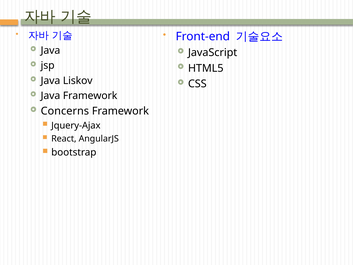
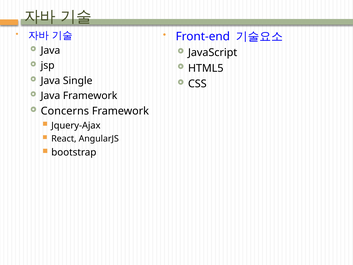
Liskov: Liskov -> Single
